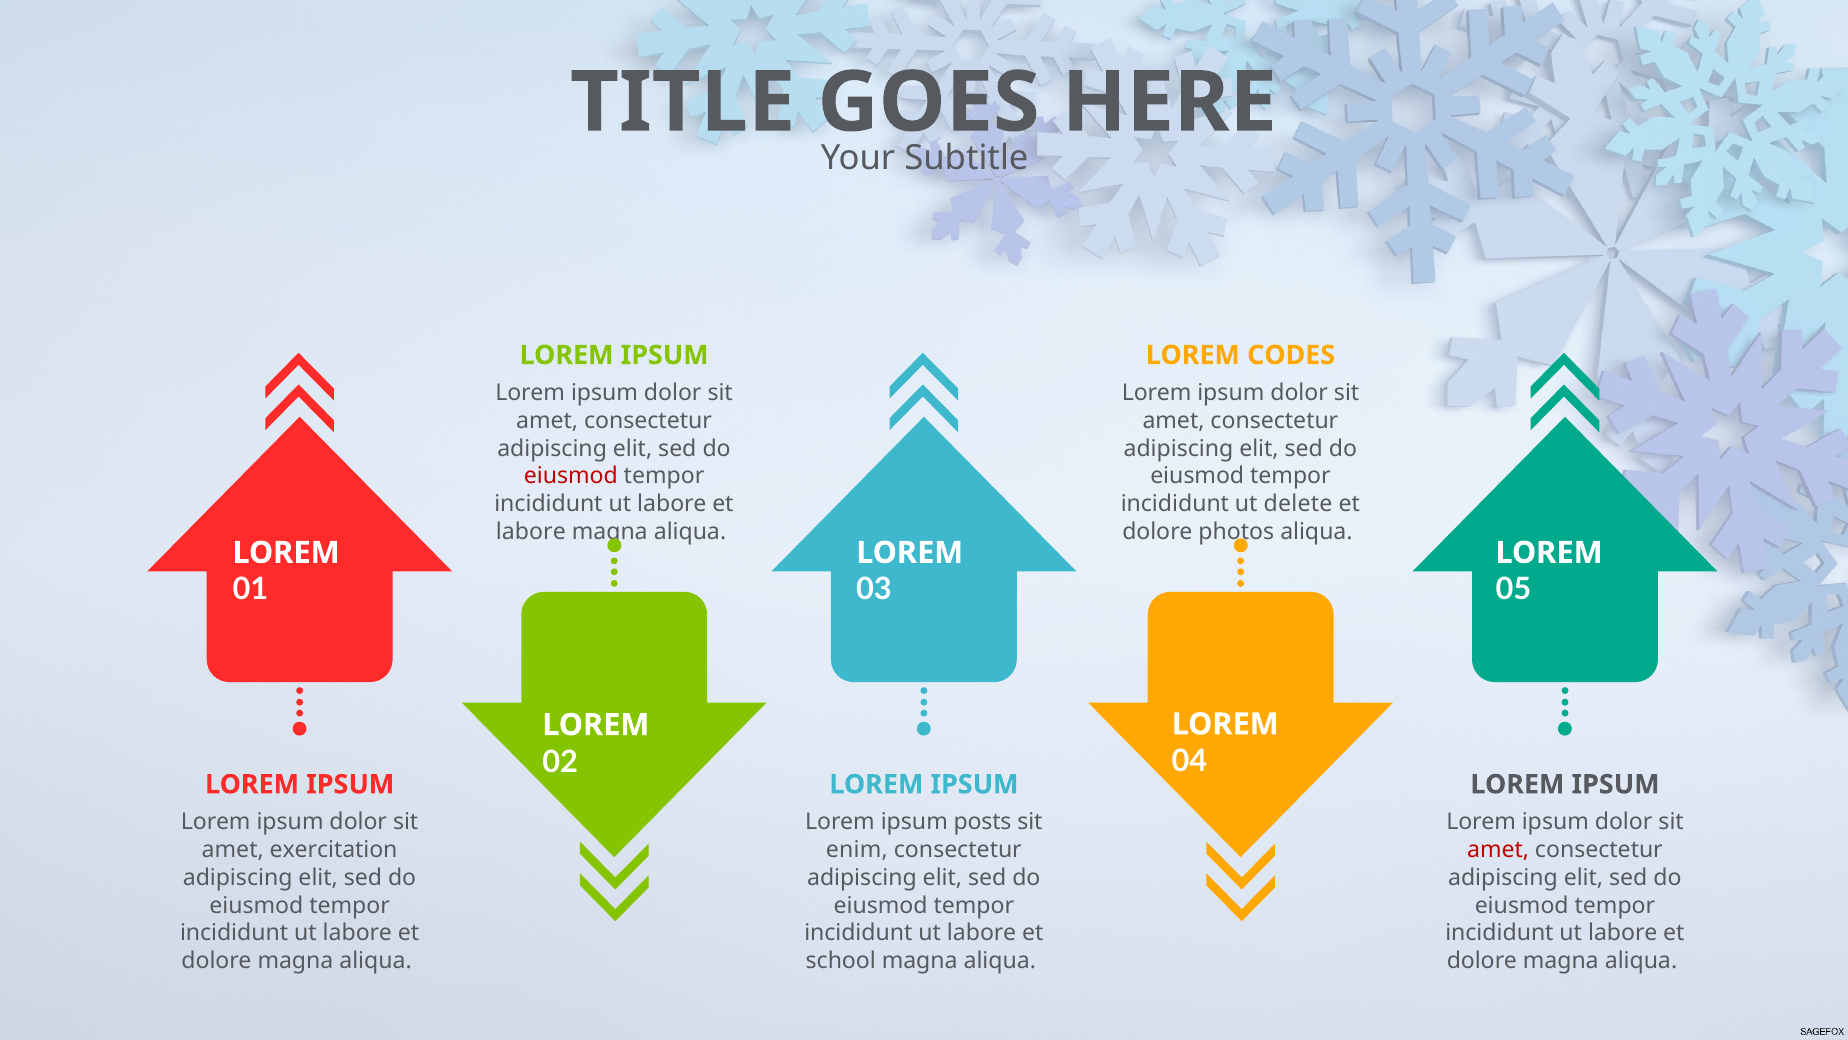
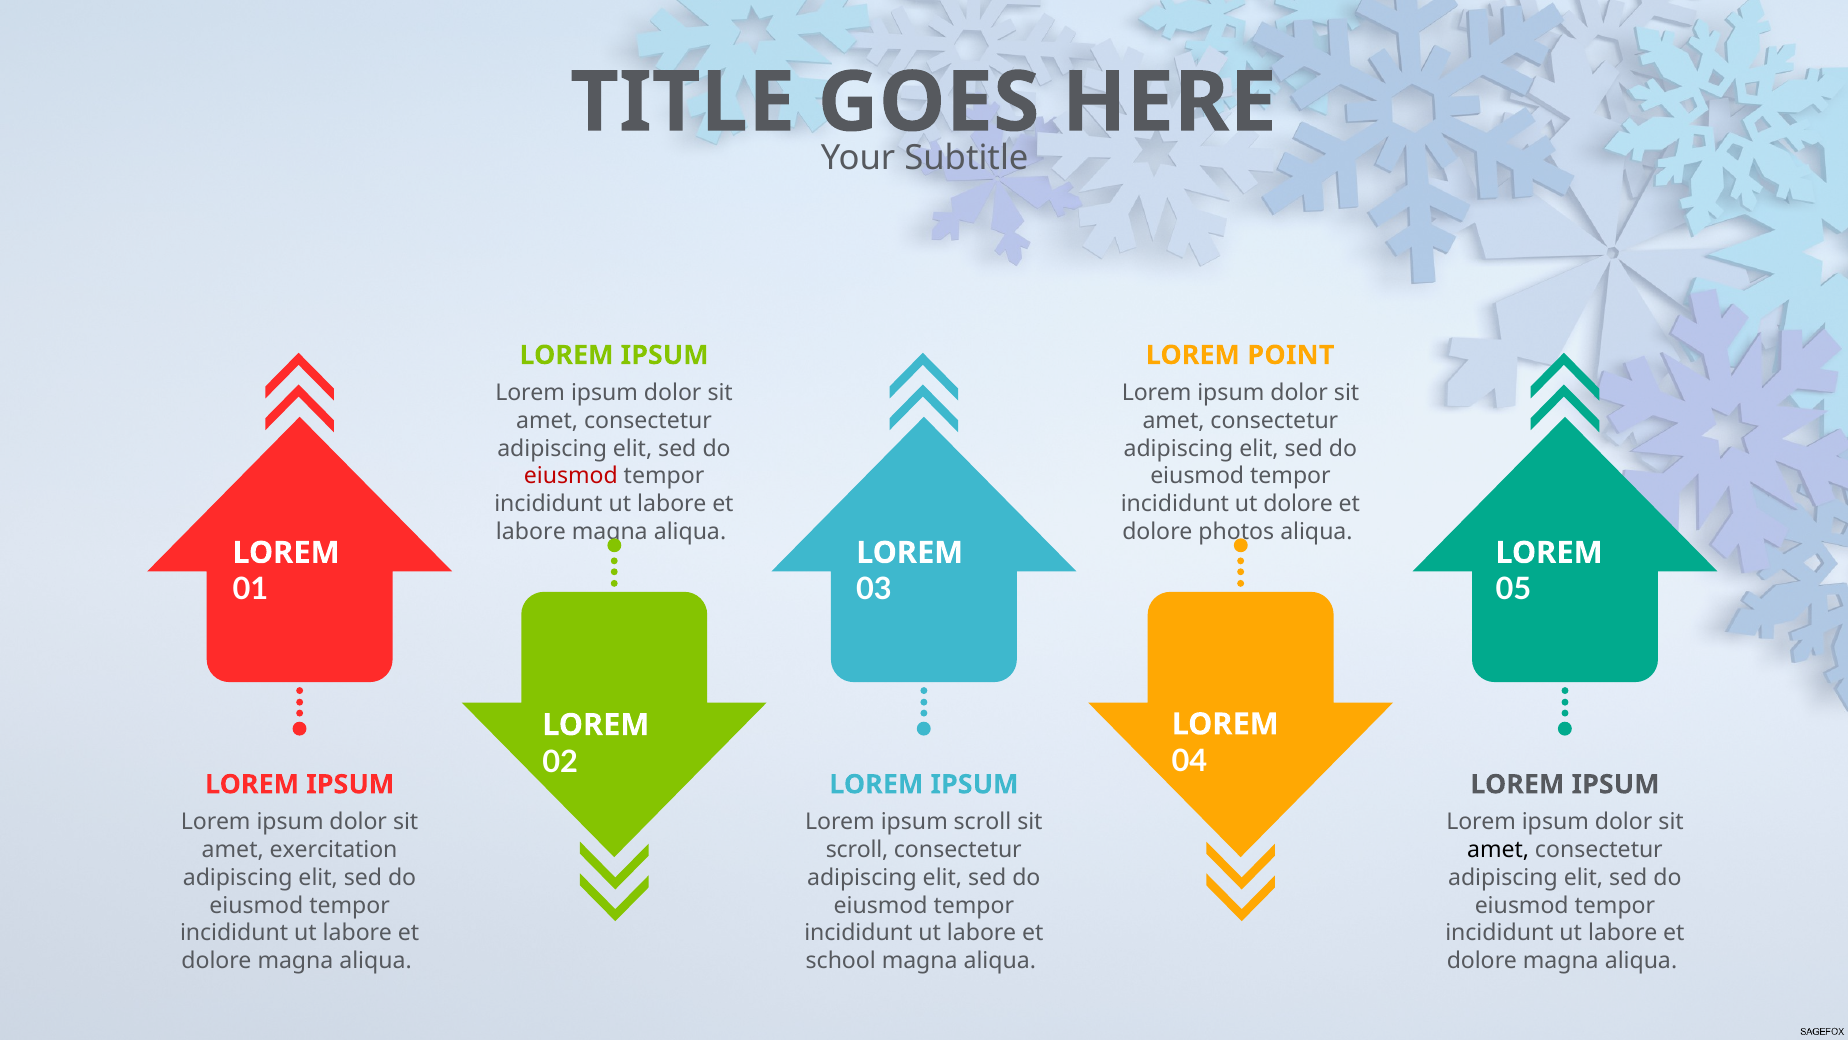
CODES: CODES -> POINT
ut delete: delete -> dolore
ipsum posts: posts -> scroll
enim at (857, 850): enim -> scroll
amet at (1498, 850) colour: red -> black
